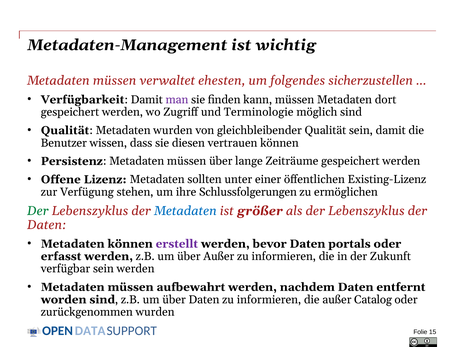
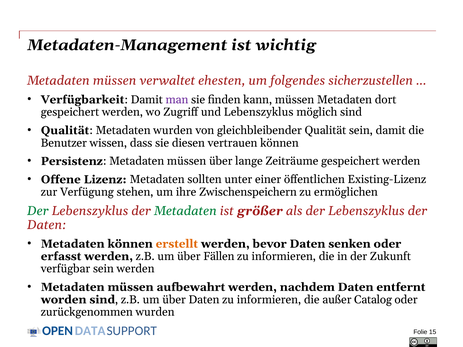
und Terminologie: Terminologie -> Lebenszyklus
Schlussfolgerungen: Schlussfolgerungen -> Zwischenspeichern
Metadaten at (185, 211) colour: blue -> green
erstellt colour: purple -> orange
portals: portals -> senken
über Außer: Außer -> Fällen
